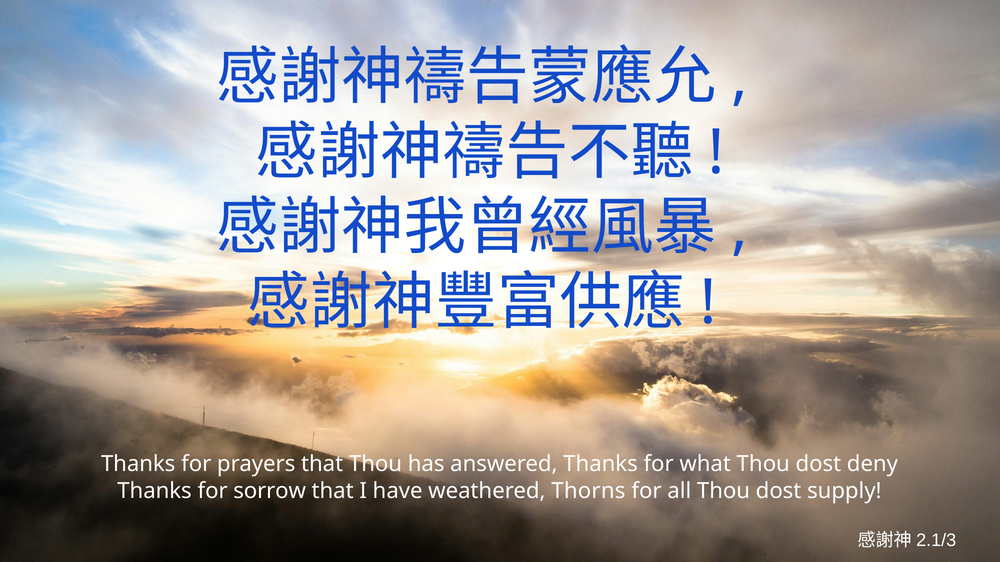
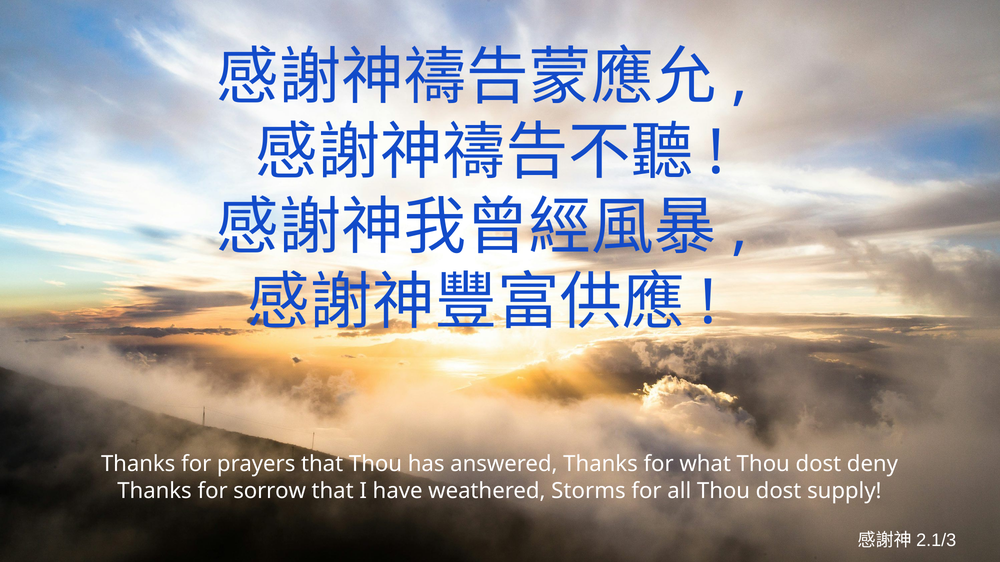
Thorns: Thorns -> Storms
